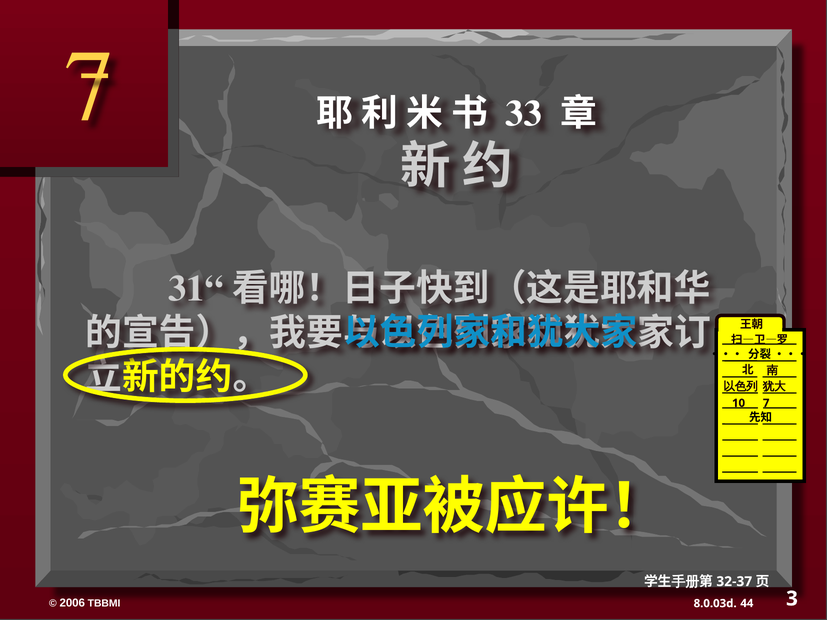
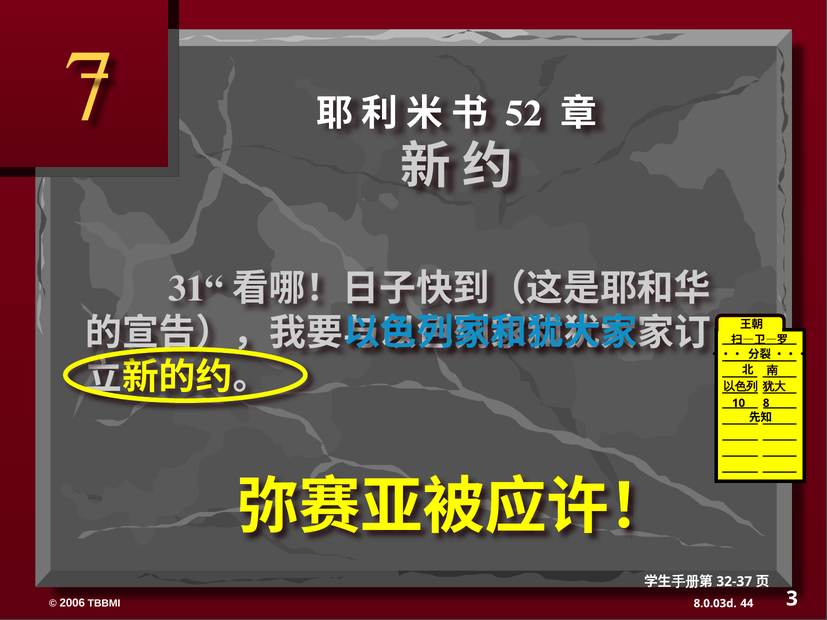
33: 33 -> 52
10 7: 7 -> 8
